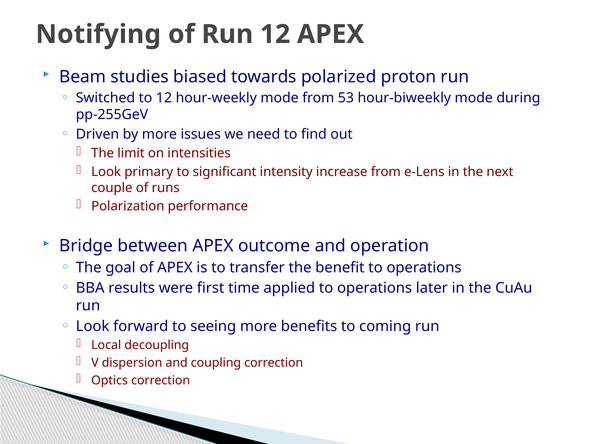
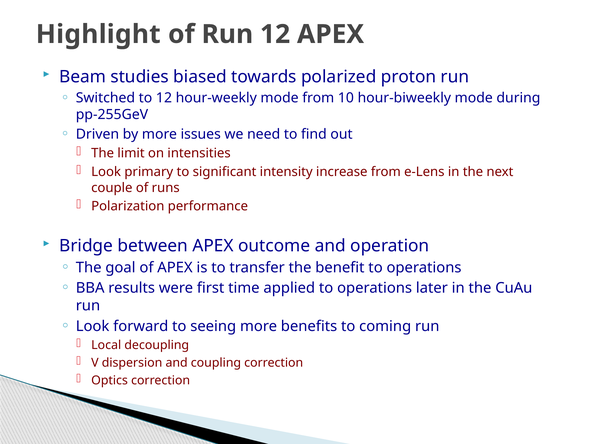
Notifying: Notifying -> Highlight
53: 53 -> 10
